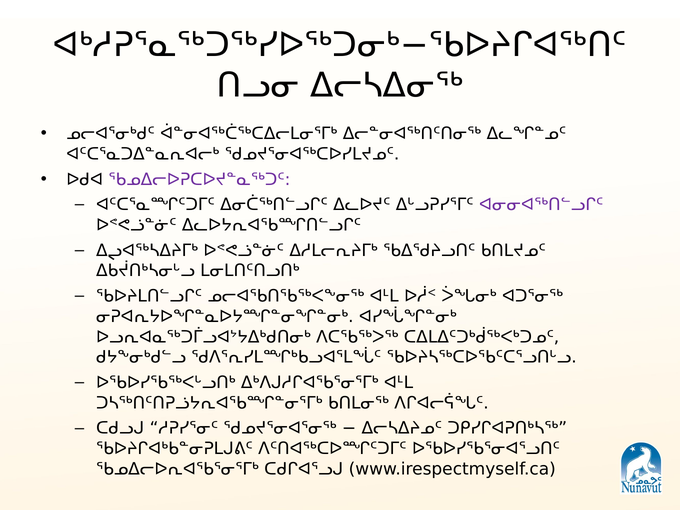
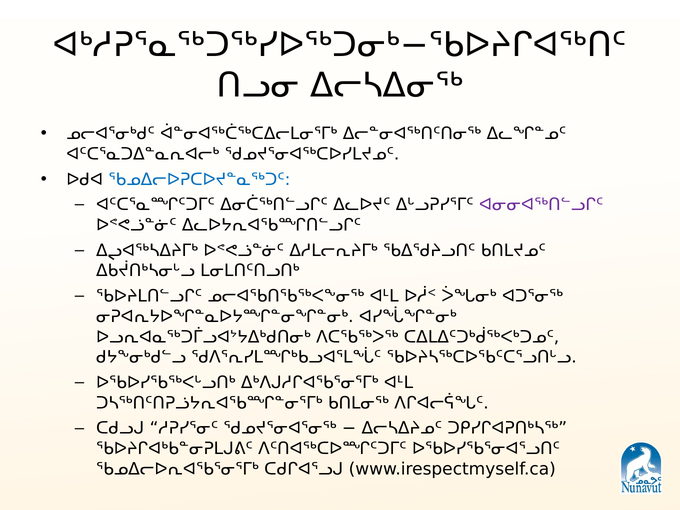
ᖃᓄᐃᓕᐅᕈᑕᐅᔪᓐᓇᖅᑐᑦ colour: purple -> blue
